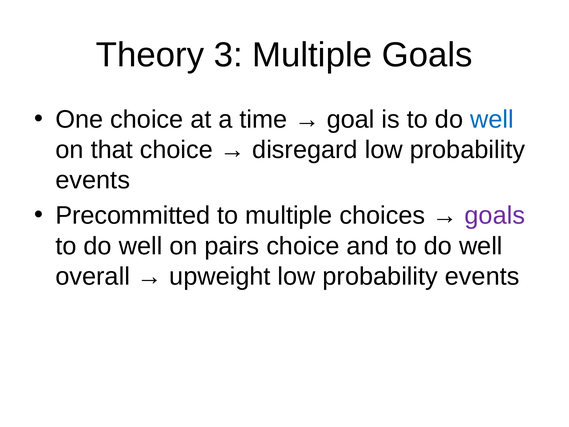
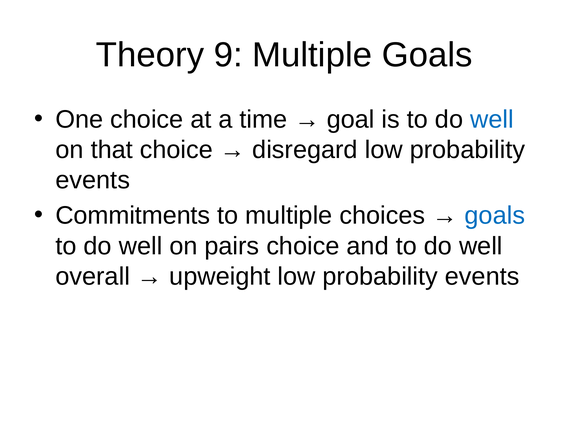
3: 3 -> 9
Precommitted: Precommitted -> Commitments
goals at (495, 215) colour: purple -> blue
